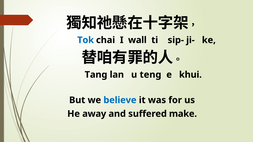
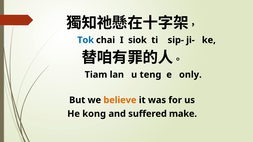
wall: wall -> siok
Tang: Tang -> Tiam
khui: khui -> only
believe colour: blue -> orange
away: away -> kong
